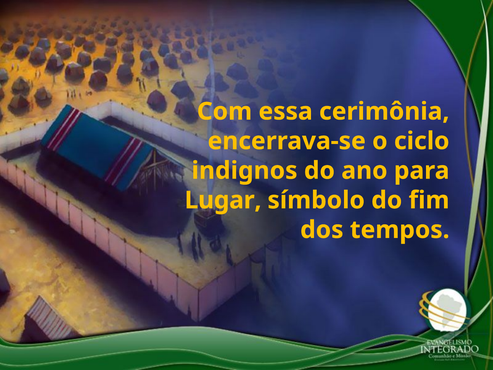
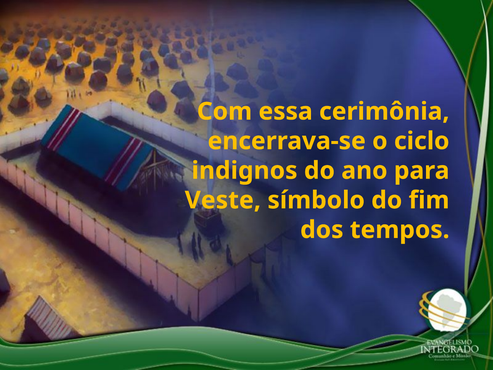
Lugar: Lugar -> Veste
